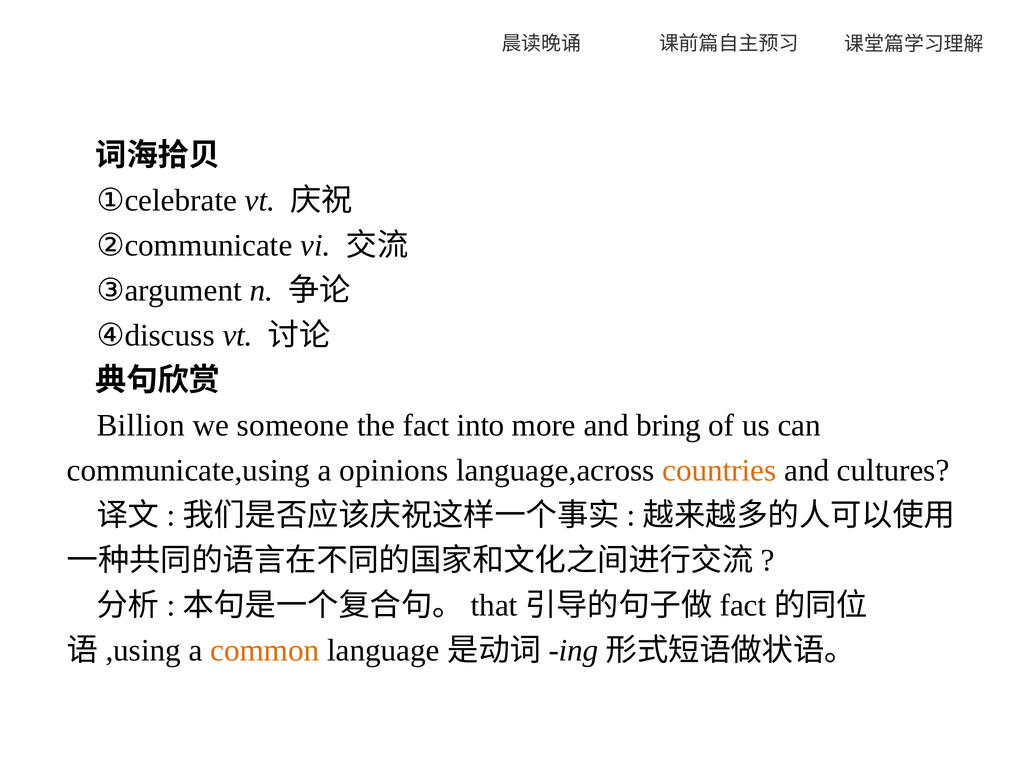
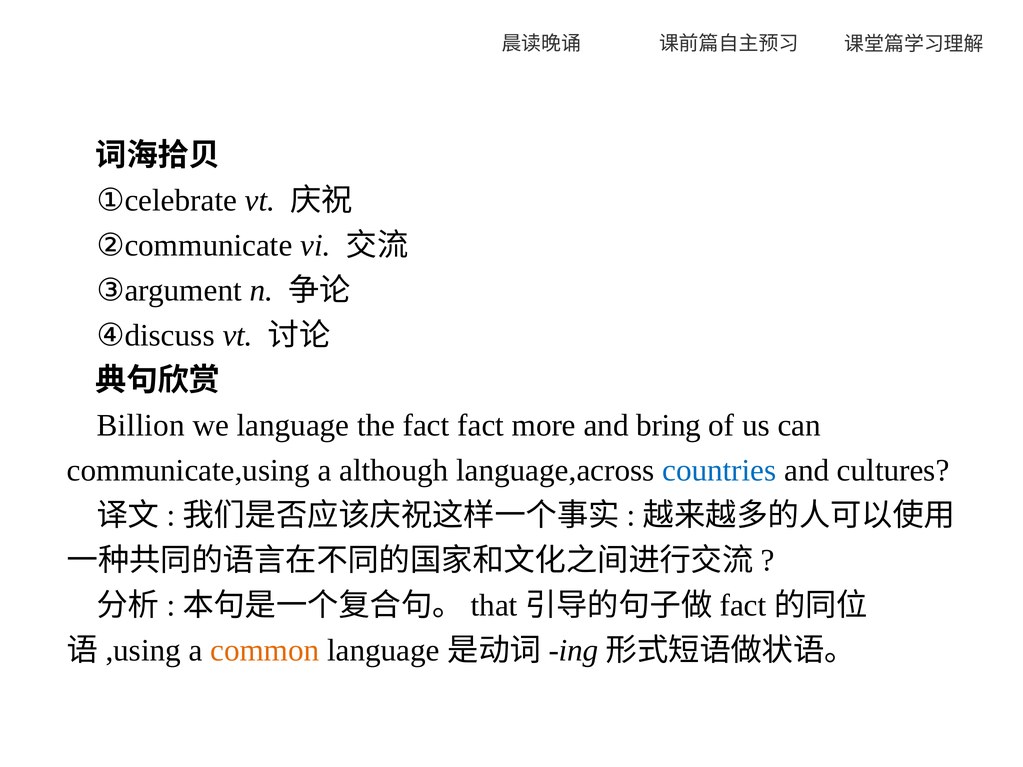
we someone: someone -> language
fact into: into -> fact
opinions: opinions -> although
countries colour: orange -> blue
